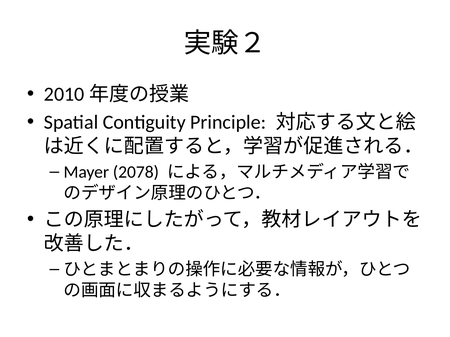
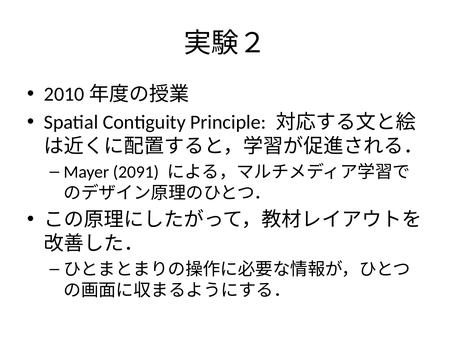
2078: 2078 -> 2091
